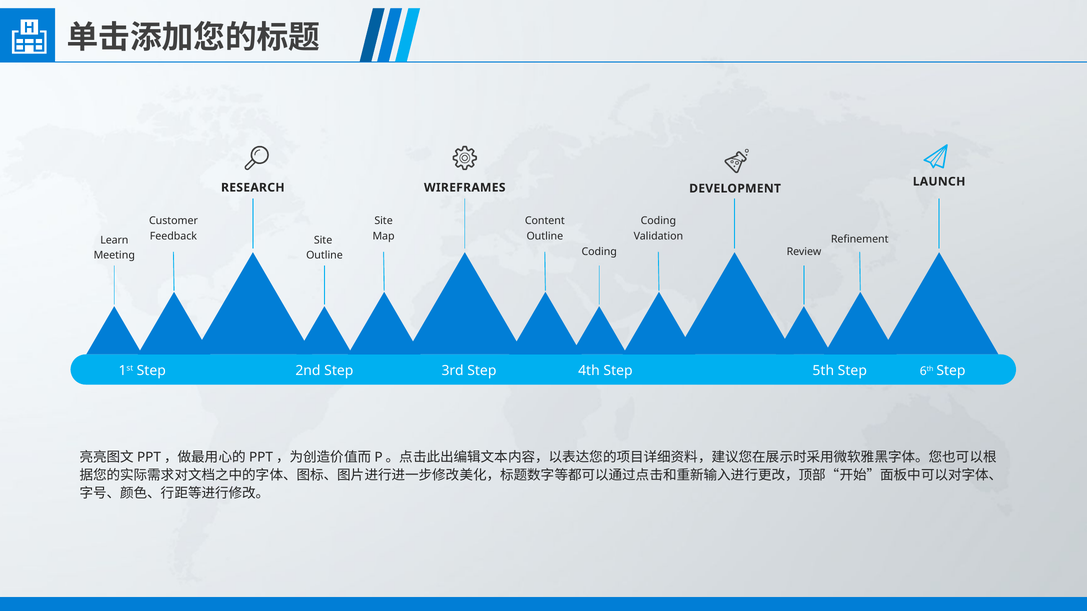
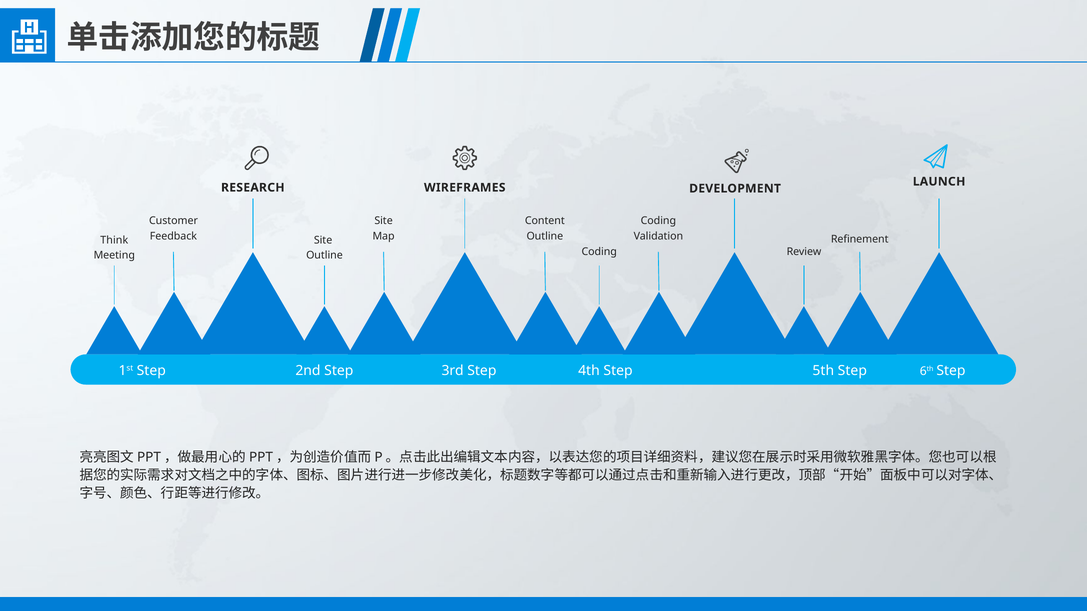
Learn: Learn -> Think
